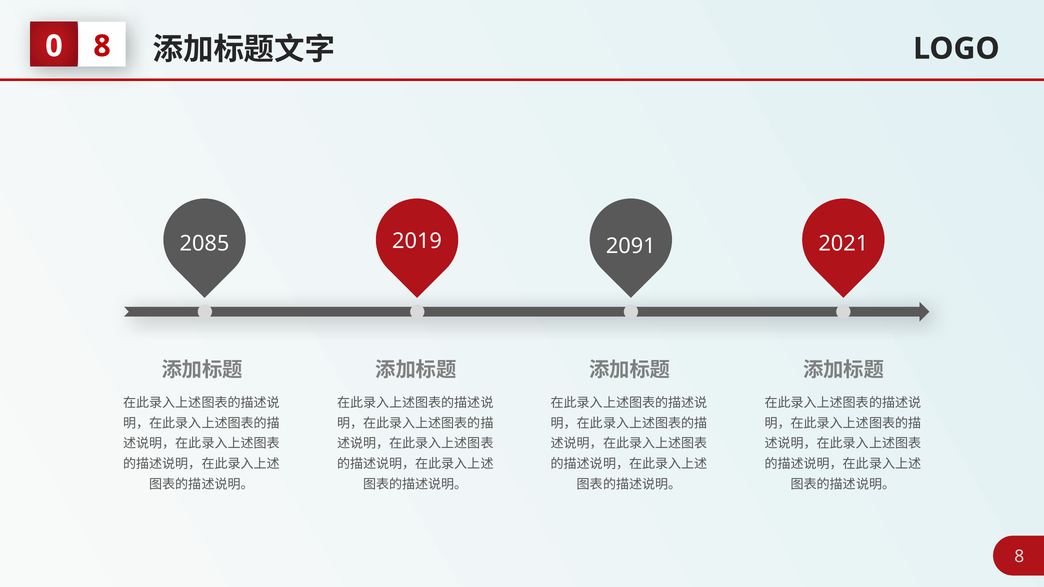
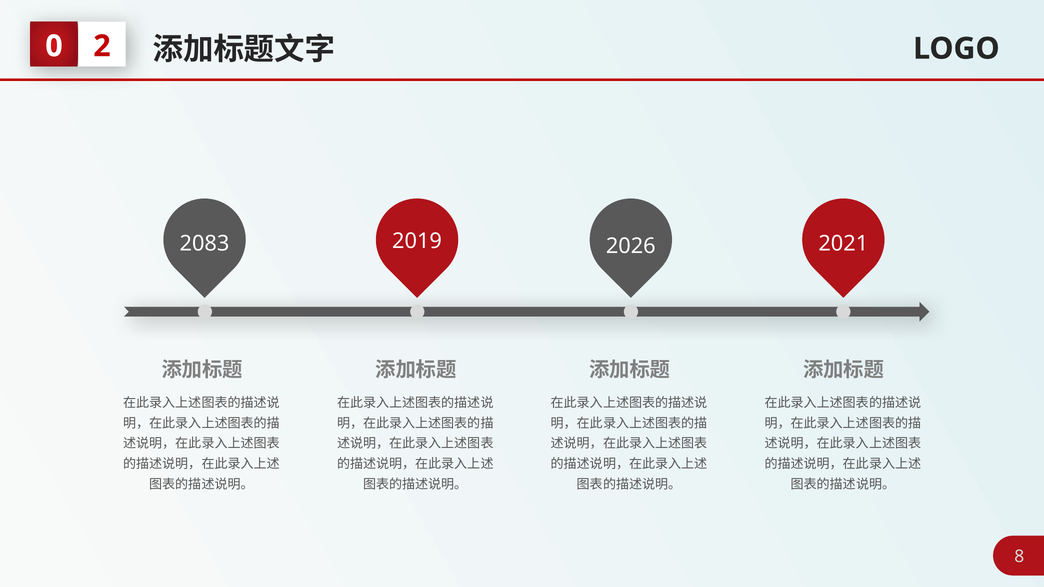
8 at (102, 46): 8 -> 2
2085: 2085 -> 2083
2091: 2091 -> 2026
